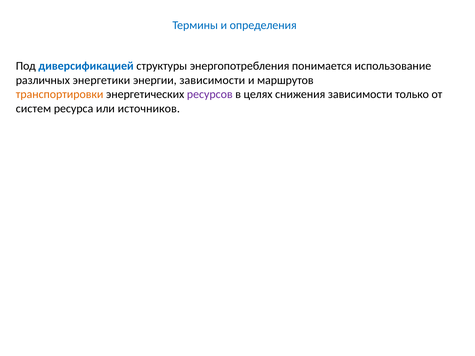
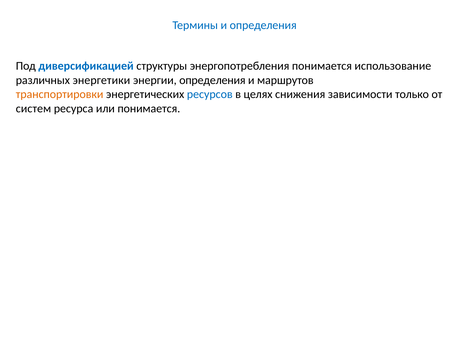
энергии зависимости: зависимости -> определения
ресурсов colour: purple -> blue
или источников: источников -> понимается
